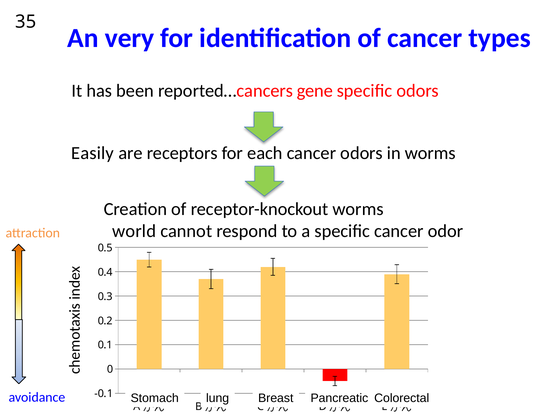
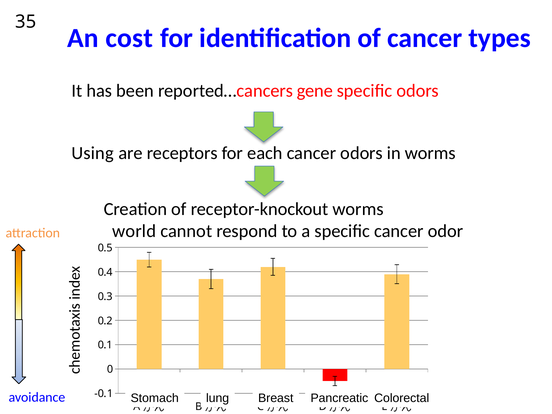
very: very -> cost
Easily: Easily -> Using
